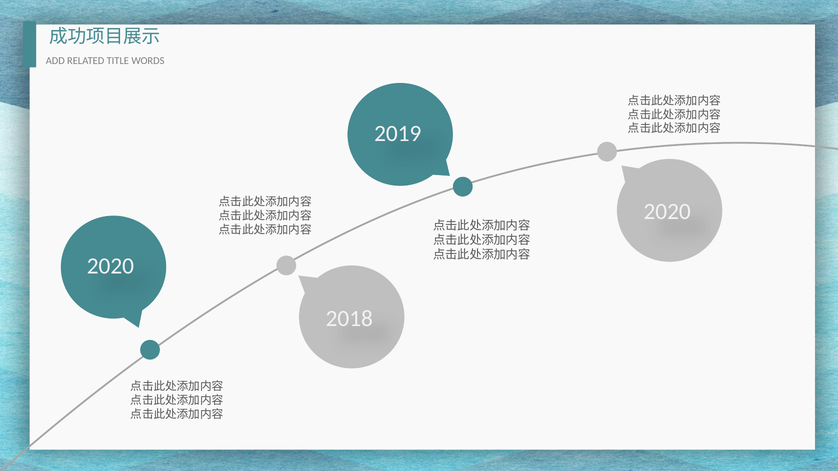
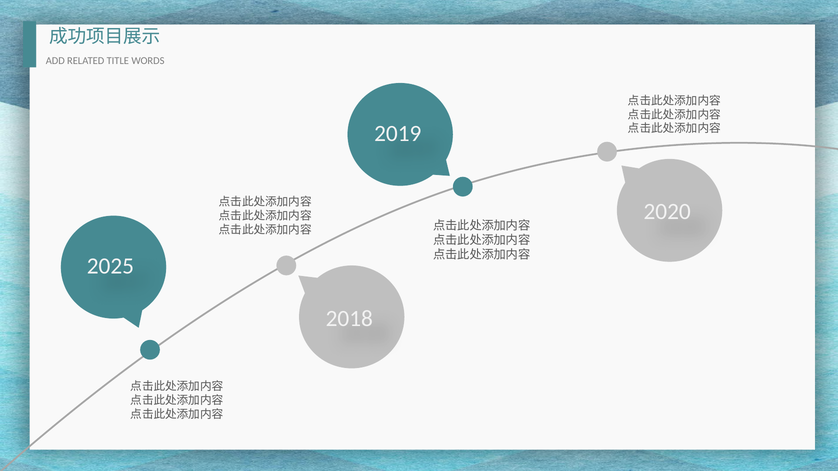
2020 at (110, 266): 2020 -> 2025
